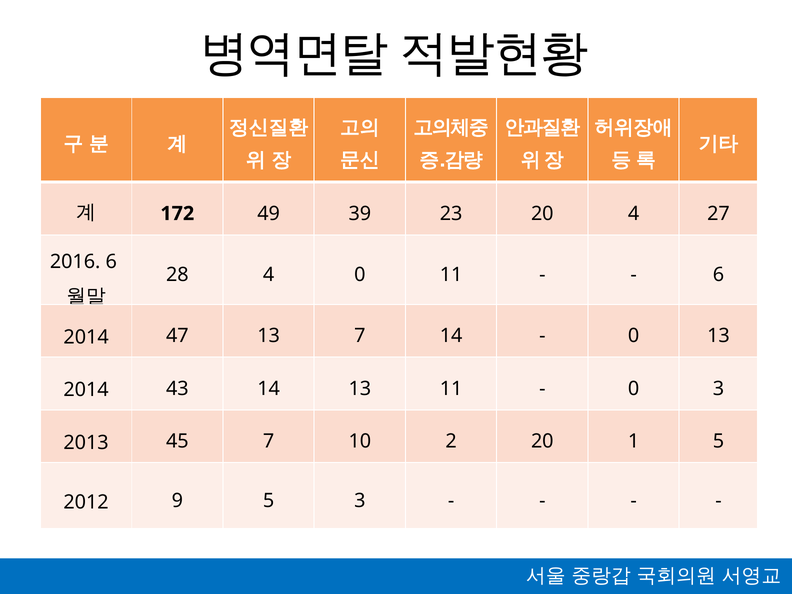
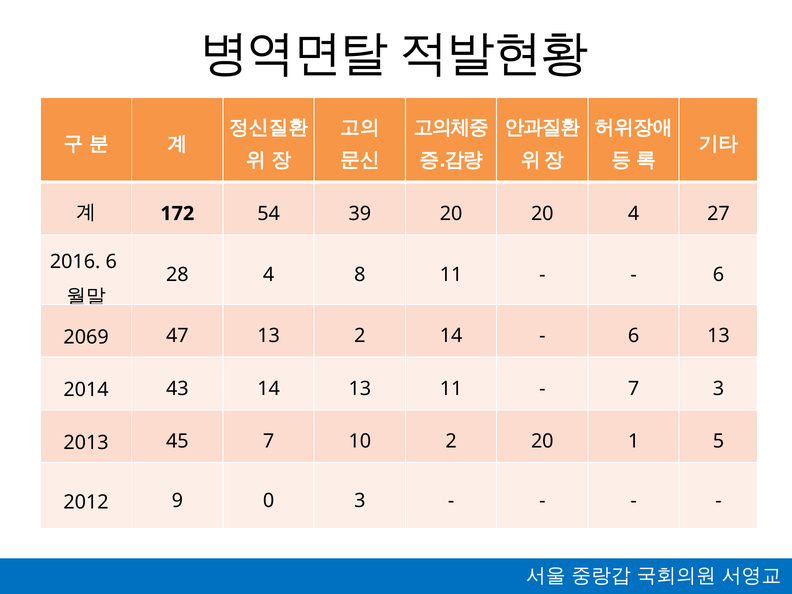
49: 49 -> 54
39 23: 23 -> 20
4 0: 0 -> 8
2014 at (86, 337): 2014 -> 2069
13 7: 7 -> 2
0 at (634, 336): 0 -> 6
0 at (634, 389): 0 -> 7
9 5: 5 -> 0
